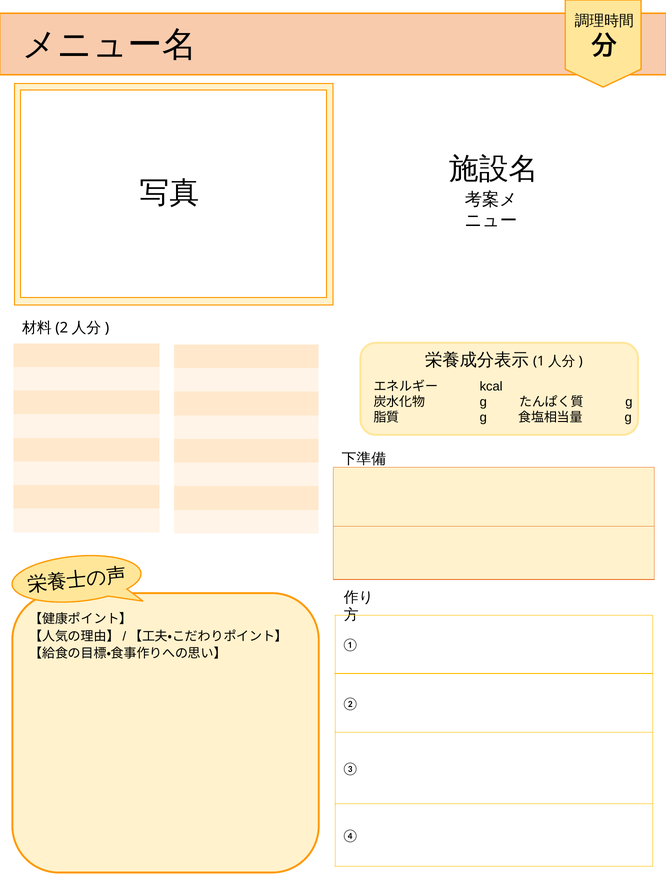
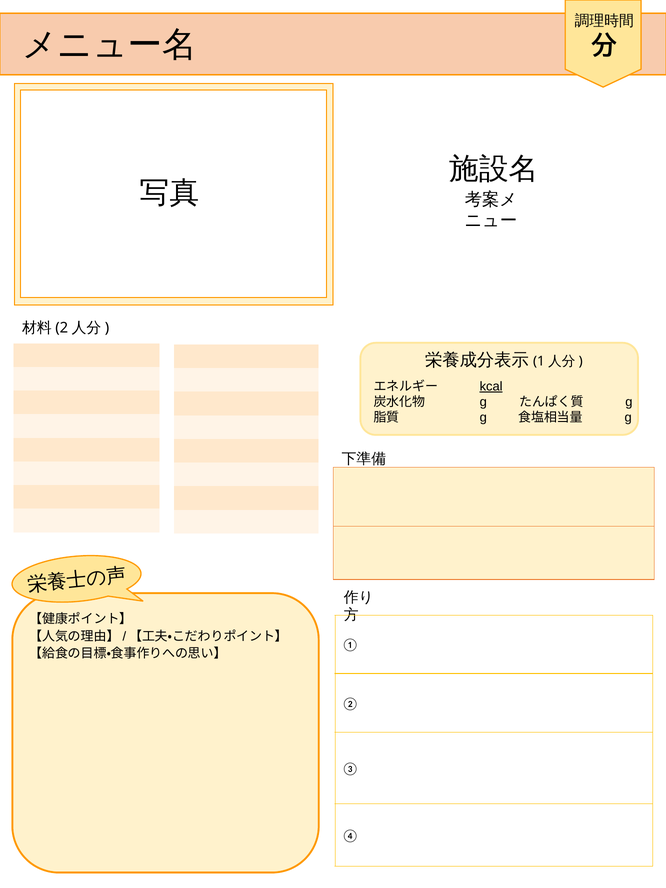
kcal underline: none -> present
